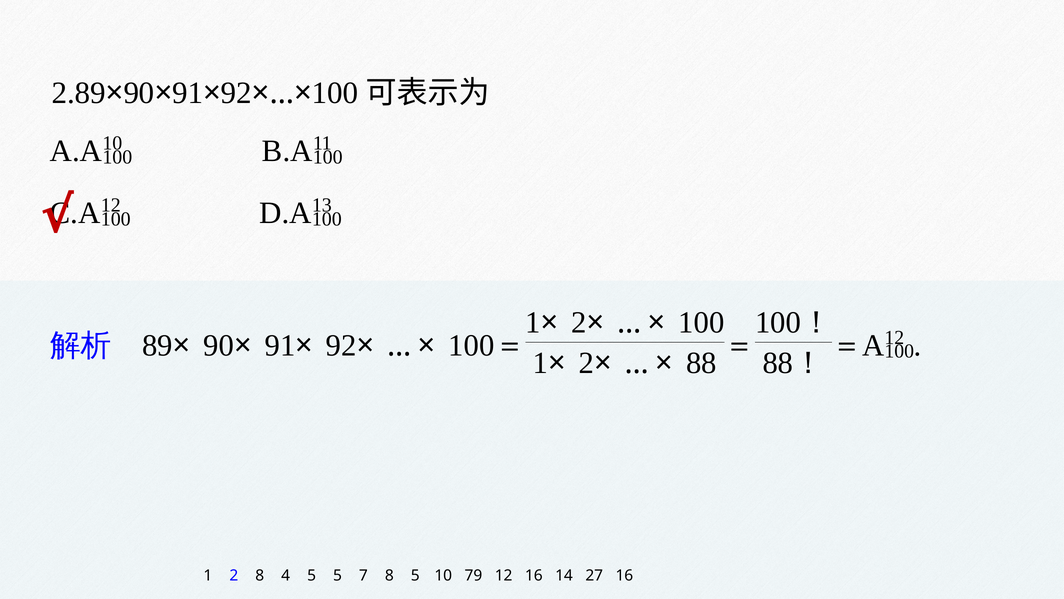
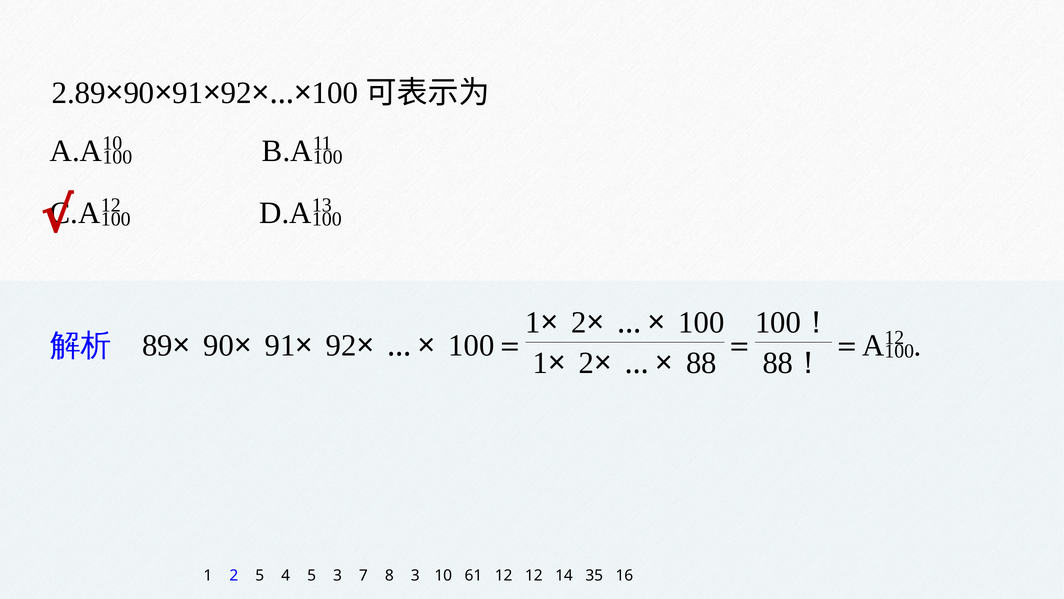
2 8: 8 -> 5
5 5: 5 -> 3
8 5: 5 -> 3
79: 79 -> 61
12 16: 16 -> 12
27: 27 -> 35
